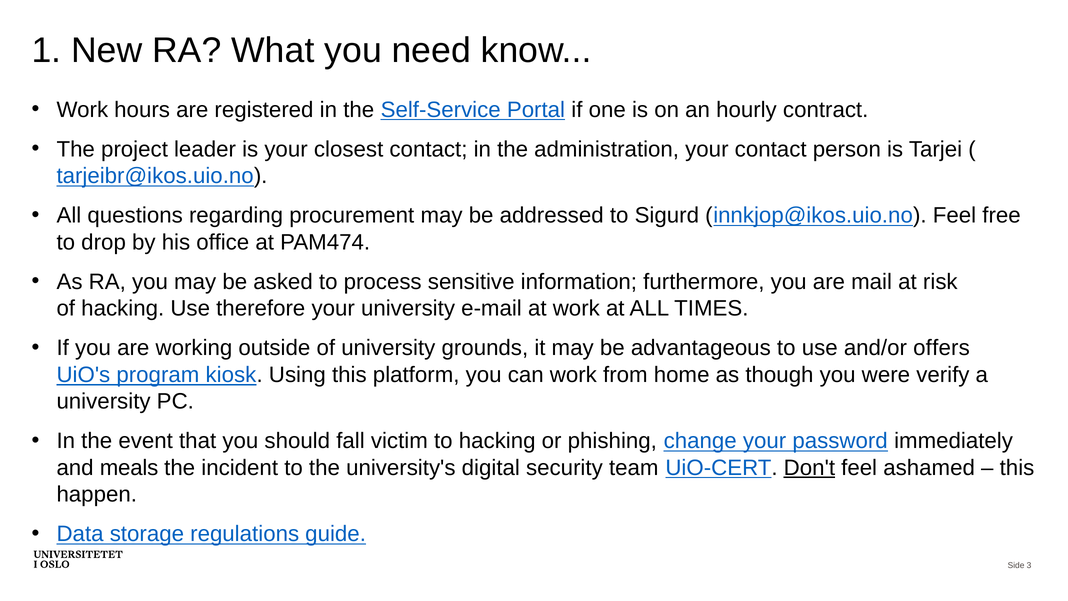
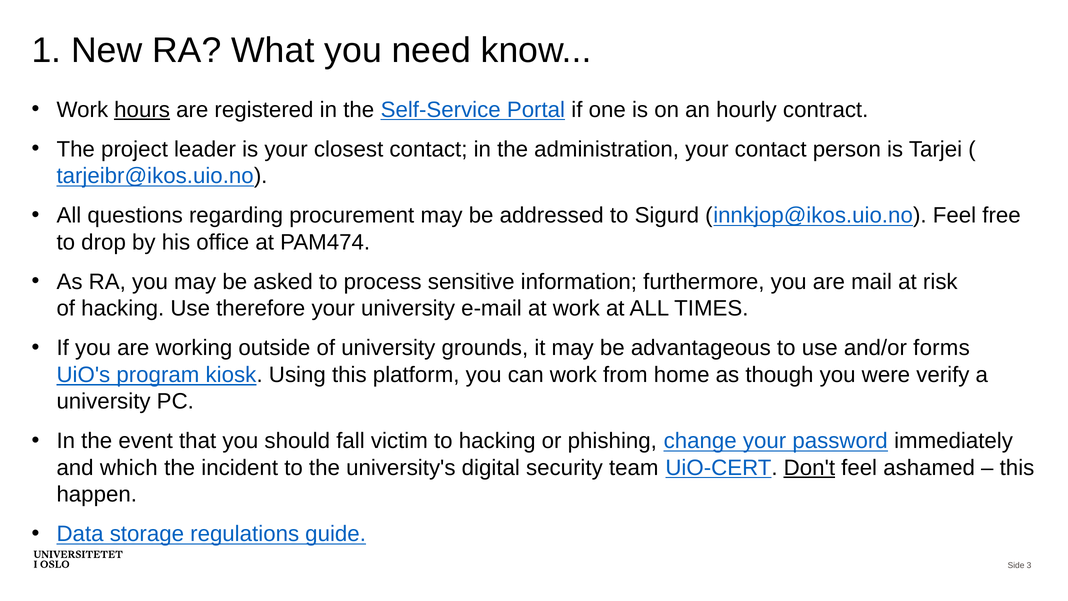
hours underline: none -> present
offers: offers -> forms
meals: meals -> which
